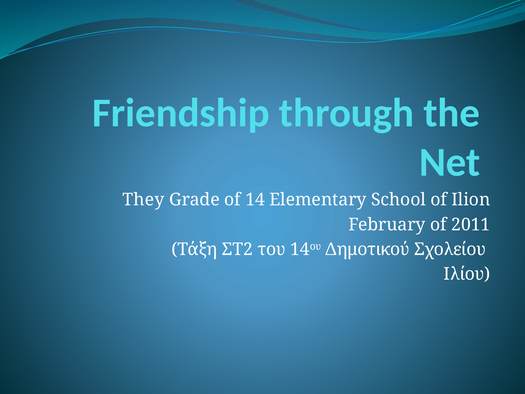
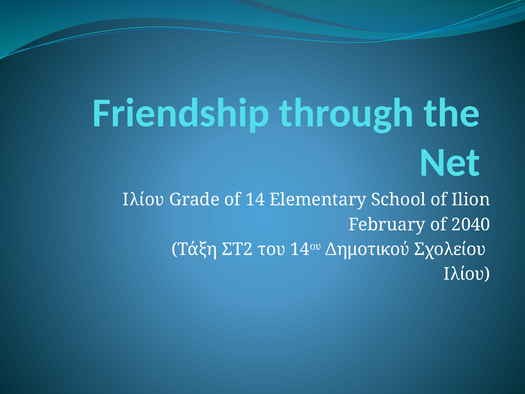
They at (143, 200): They -> Ιλίου
2011: 2011 -> 2040
